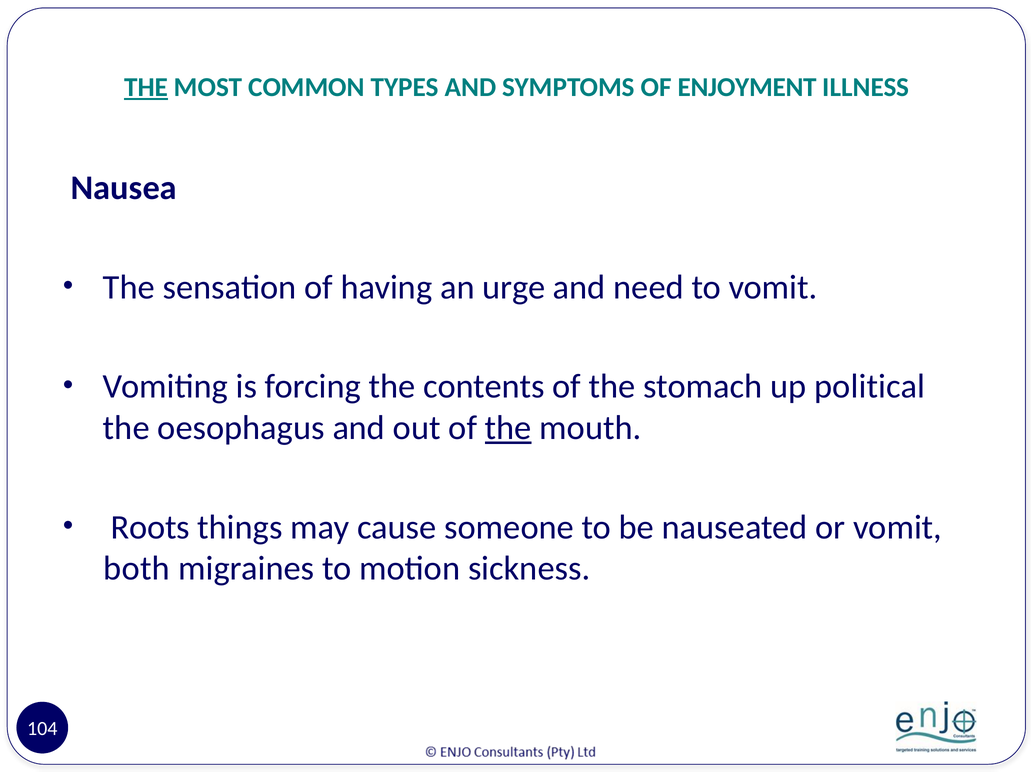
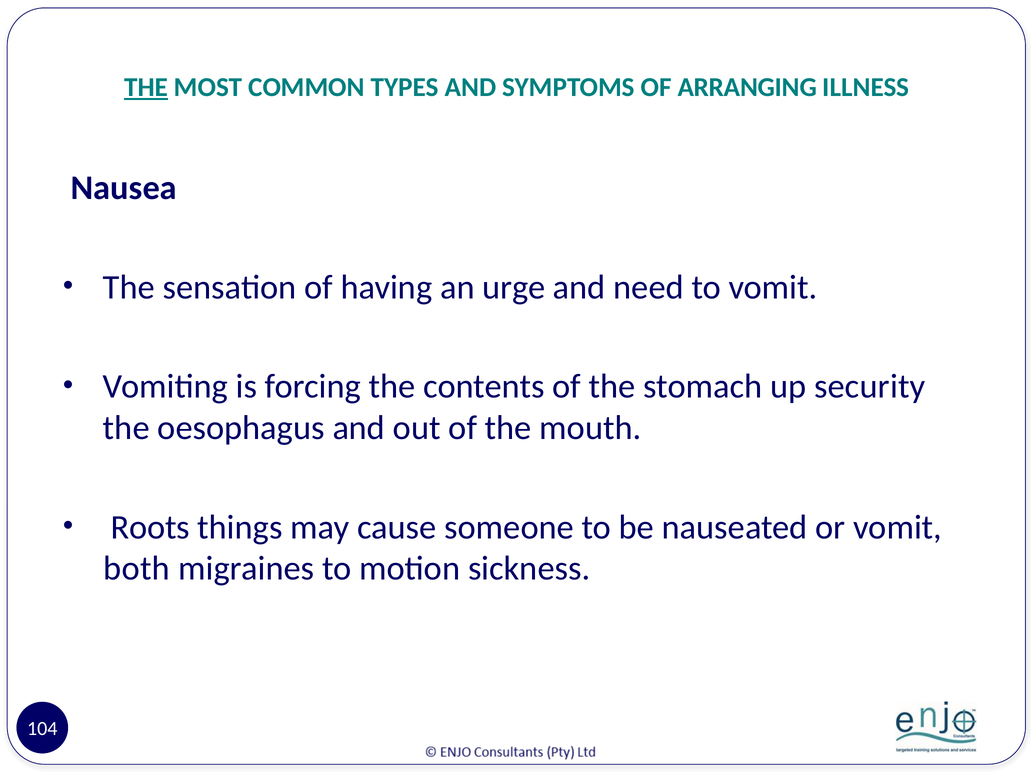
ENJOYMENT: ENJOYMENT -> ARRANGING
political: political -> security
the at (508, 428) underline: present -> none
